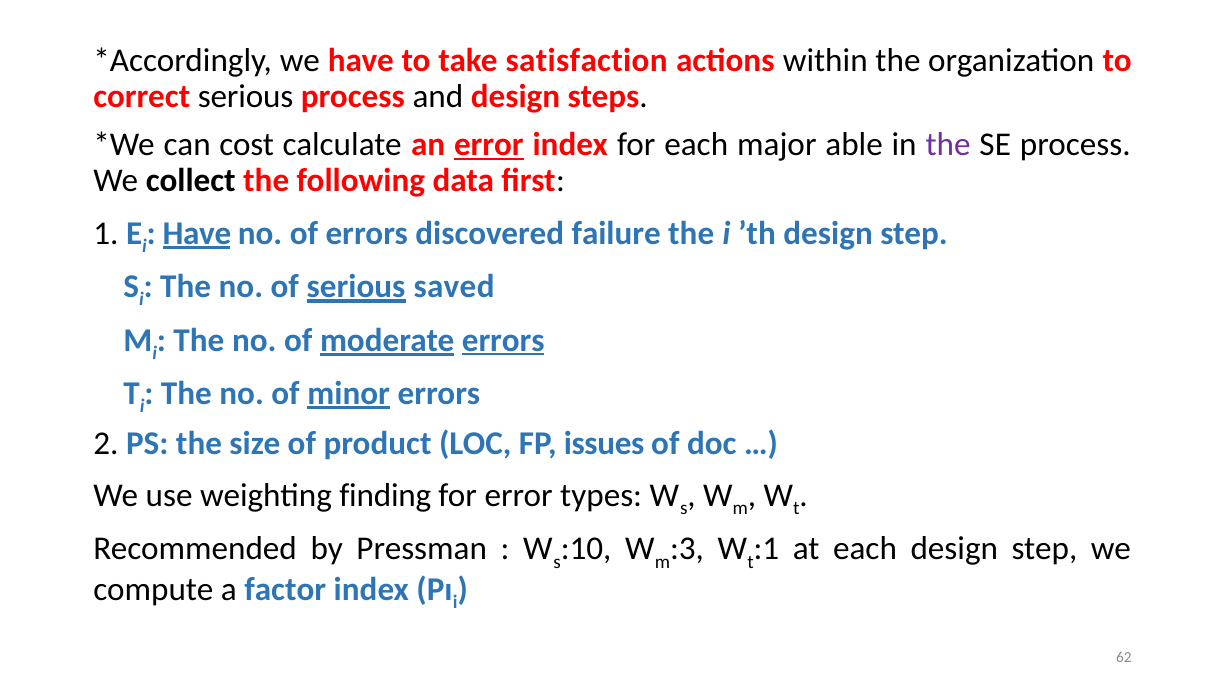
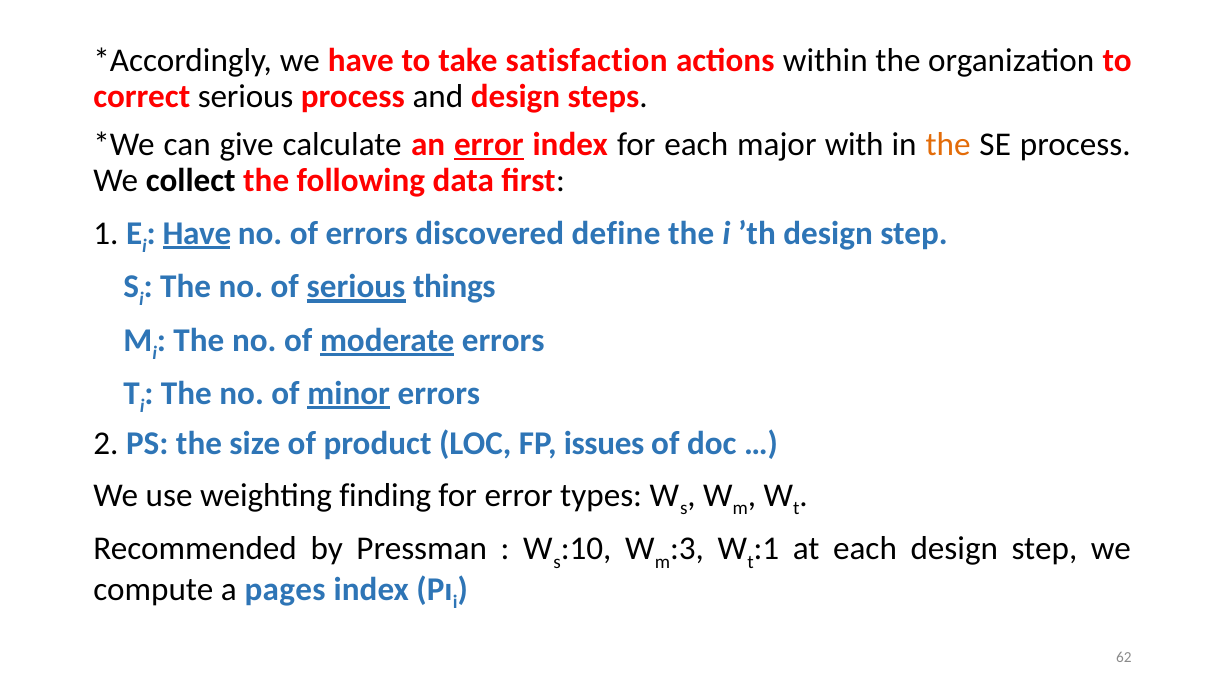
cost: cost -> give
able: able -> with
the at (948, 145) colour: purple -> orange
failure: failure -> define
saved: saved -> things
errors at (503, 340) underline: present -> none
factor: factor -> pages
